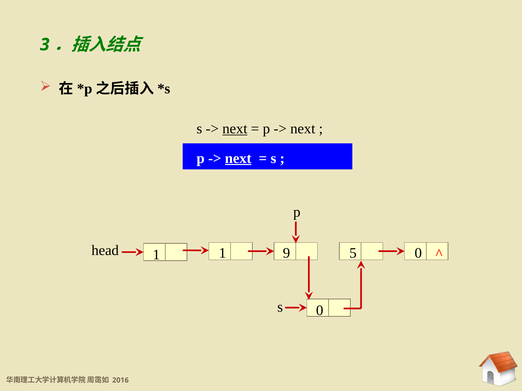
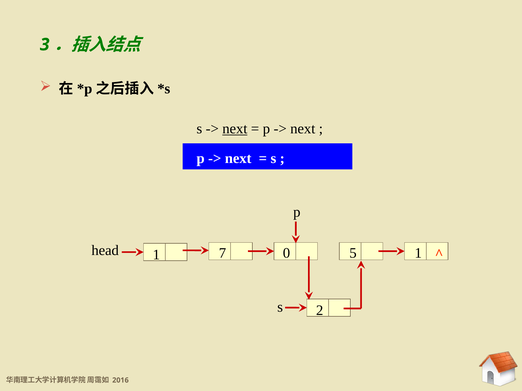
next at (238, 158) underline: present -> none
9: 9 -> 0
5 0: 0 -> 1
1 1: 1 -> 7
s 0: 0 -> 2
